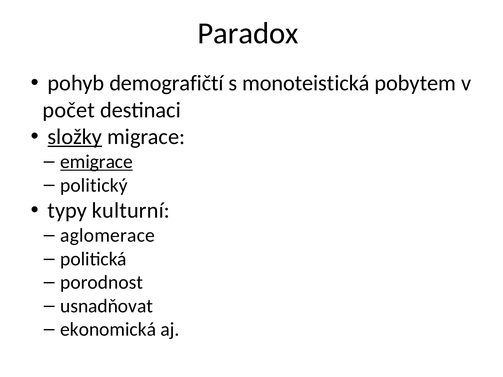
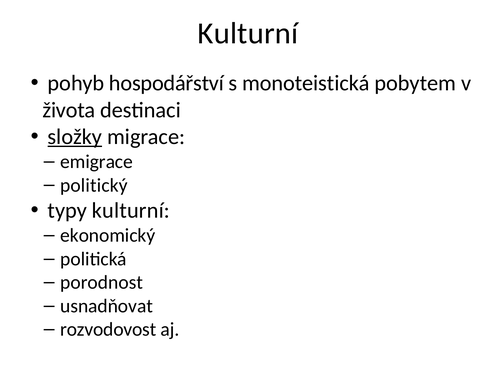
Paradox at (248, 34): Paradox -> Kulturní
demografičtí: demografičtí -> hospodářství
počet: počet -> života
emigrace underline: present -> none
aglomerace: aglomerace -> ekonomický
ekonomická: ekonomická -> rozvodovost
